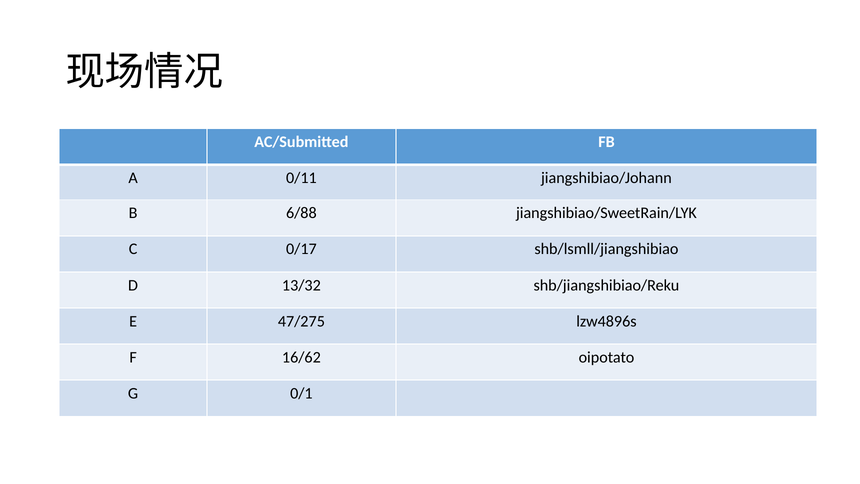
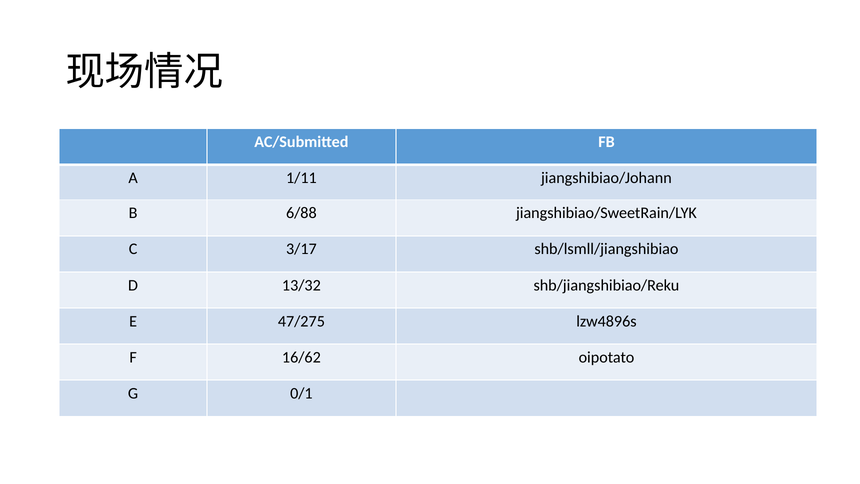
0/11: 0/11 -> 1/11
0/17: 0/17 -> 3/17
